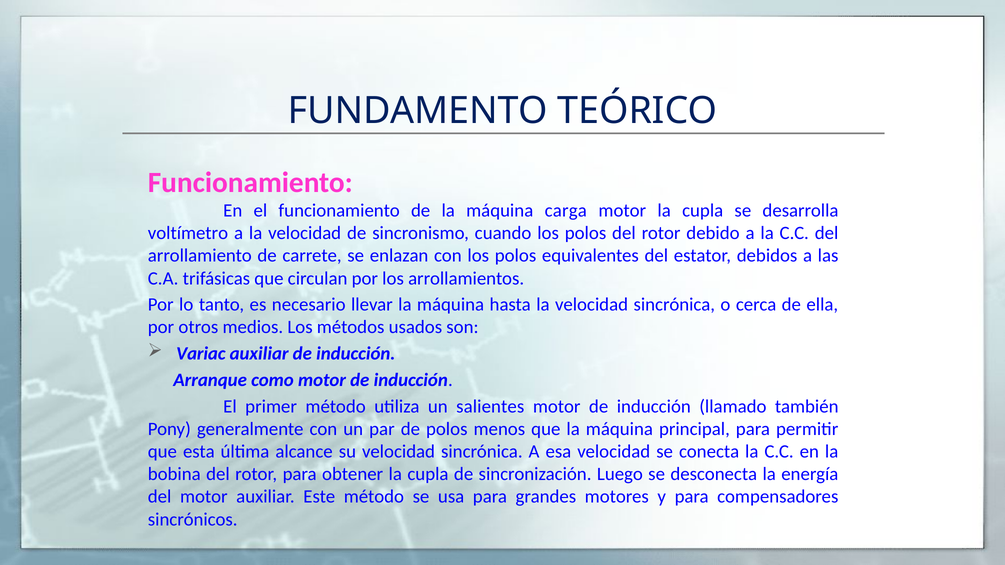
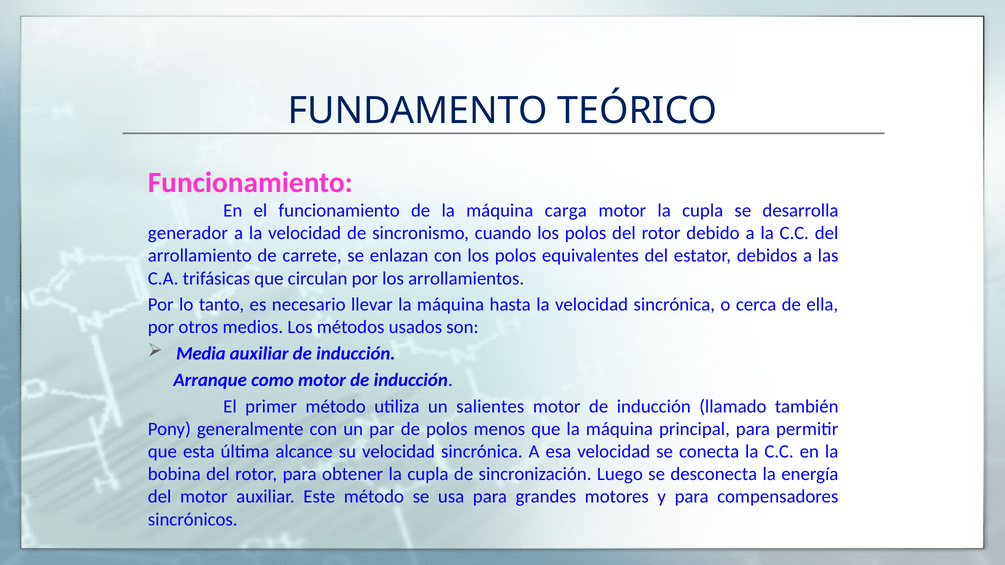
voltímetro: voltímetro -> generador
Variac: Variac -> Media
